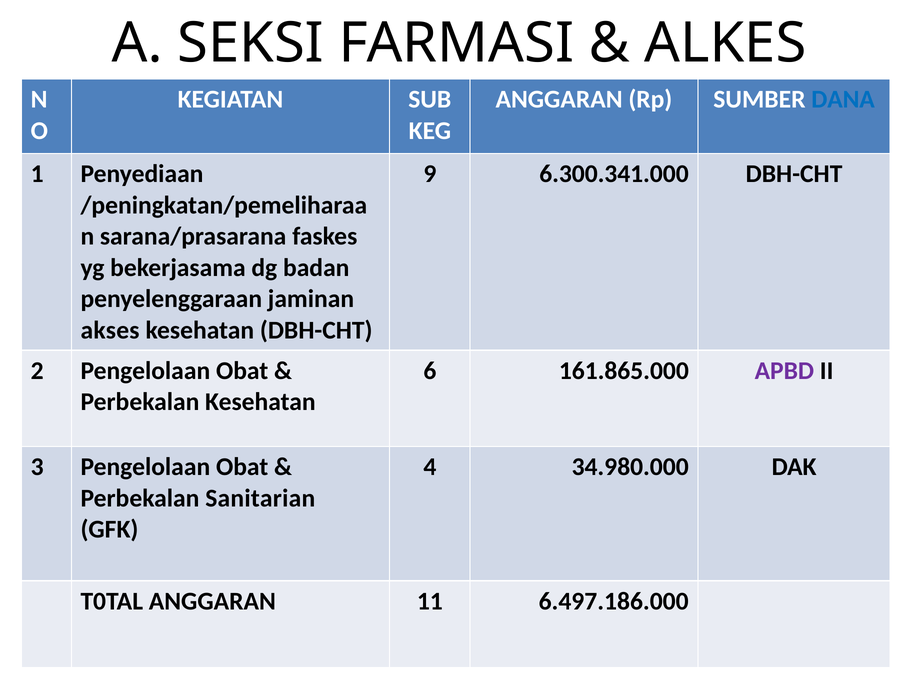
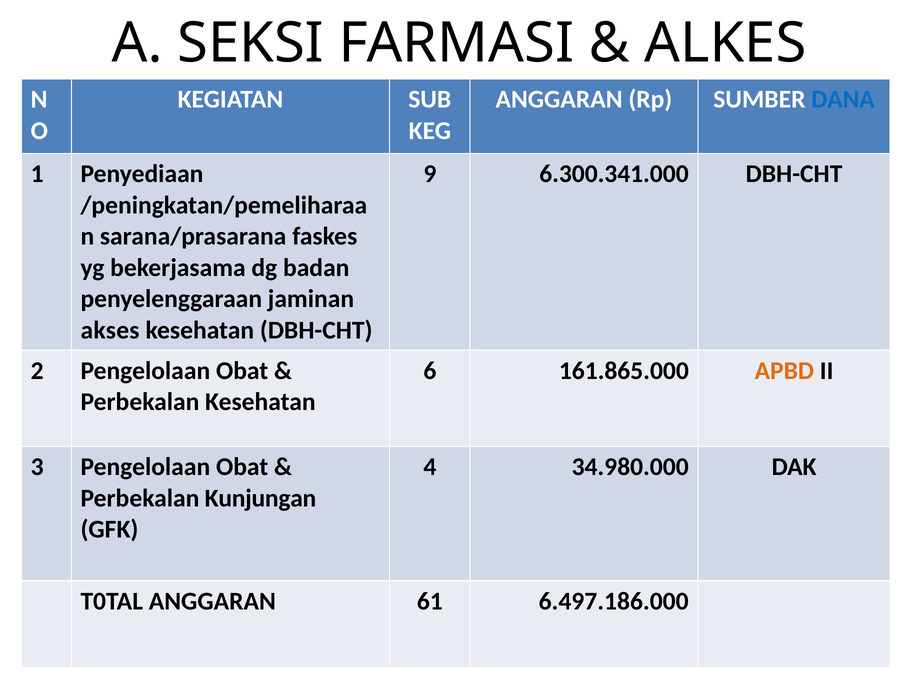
APBD colour: purple -> orange
Sanitarian: Sanitarian -> Kunjungan
11: 11 -> 61
